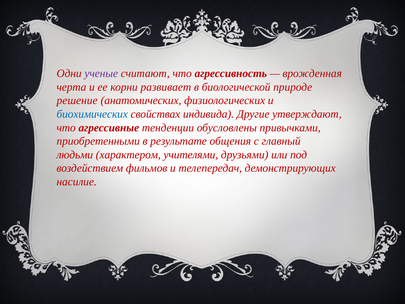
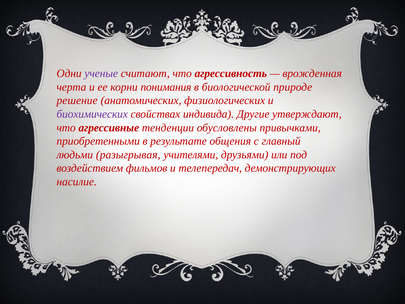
развивает: развивает -> понимания
биохимических colour: blue -> purple
характером: характером -> разыгрывая
